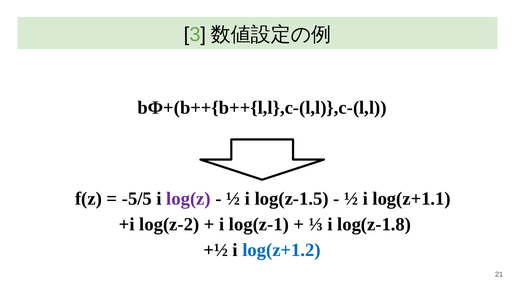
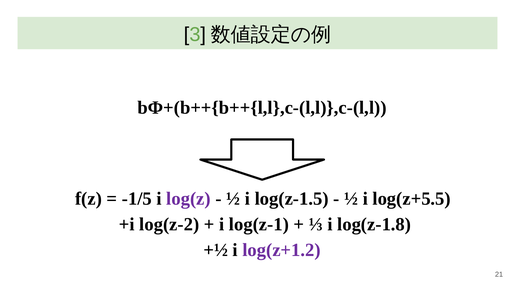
-5/5: -5/5 -> -1/5
log(z+1.1: log(z+1.1 -> log(z+5.5
log(z+1.2 colour: blue -> purple
